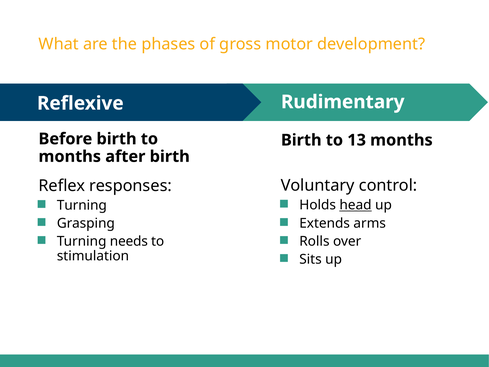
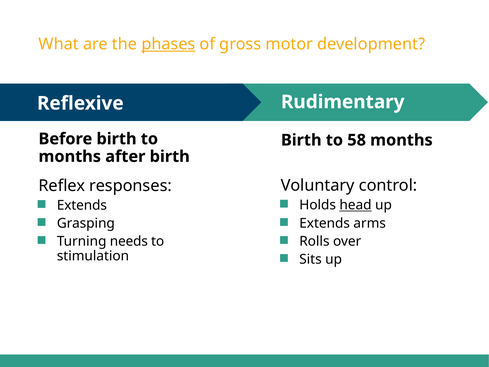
phases underline: none -> present
13: 13 -> 58
Turning at (82, 205): Turning -> Extends
